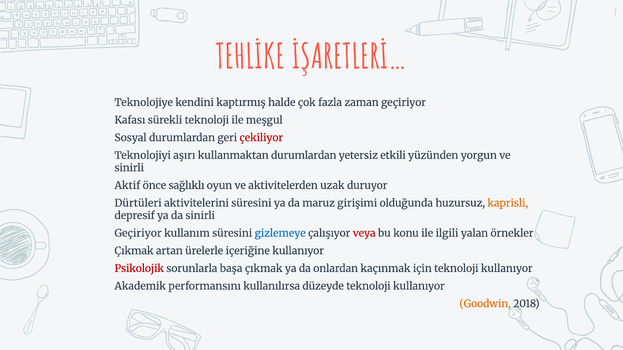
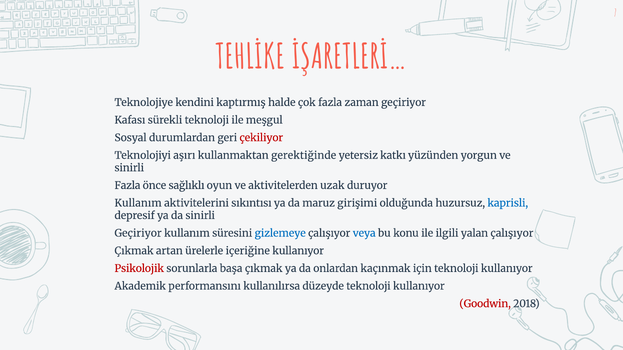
kullanmaktan durumlardan: durumlardan -> gerektiğinde
etkili: etkili -> katkı
Aktif at (127, 186): Aktif -> Fazla
Dürtüleri at (138, 203): Dürtüleri -> Kullanım
aktivitelerini süresini: süresini -> sıkıntısı
kaprisli colour: orange -> blue
veya colour: red -> blue
yalan örnekler: örnekler -> çalışıyor
Goodwin colour: orange -> red
